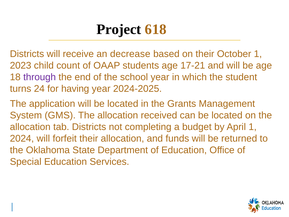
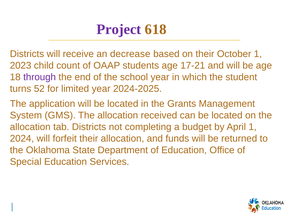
Project colour: black -> purple
24: 24 -> 52
having: having -> limited
